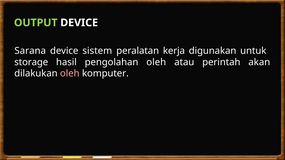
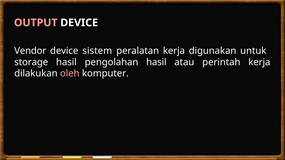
OUTPUT colour: light green -> pink
Sarana: Sarana -> Vendor
pengolahan oleh: oleh -> hasil
perintah akan: akan -> kerja
